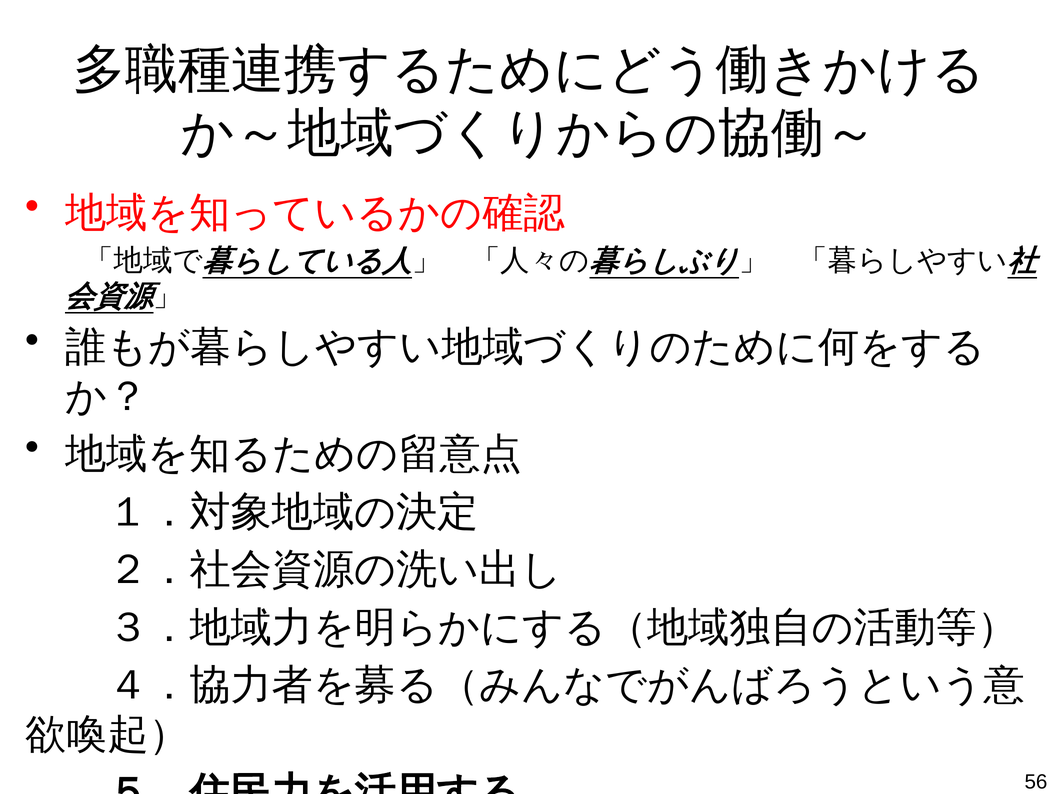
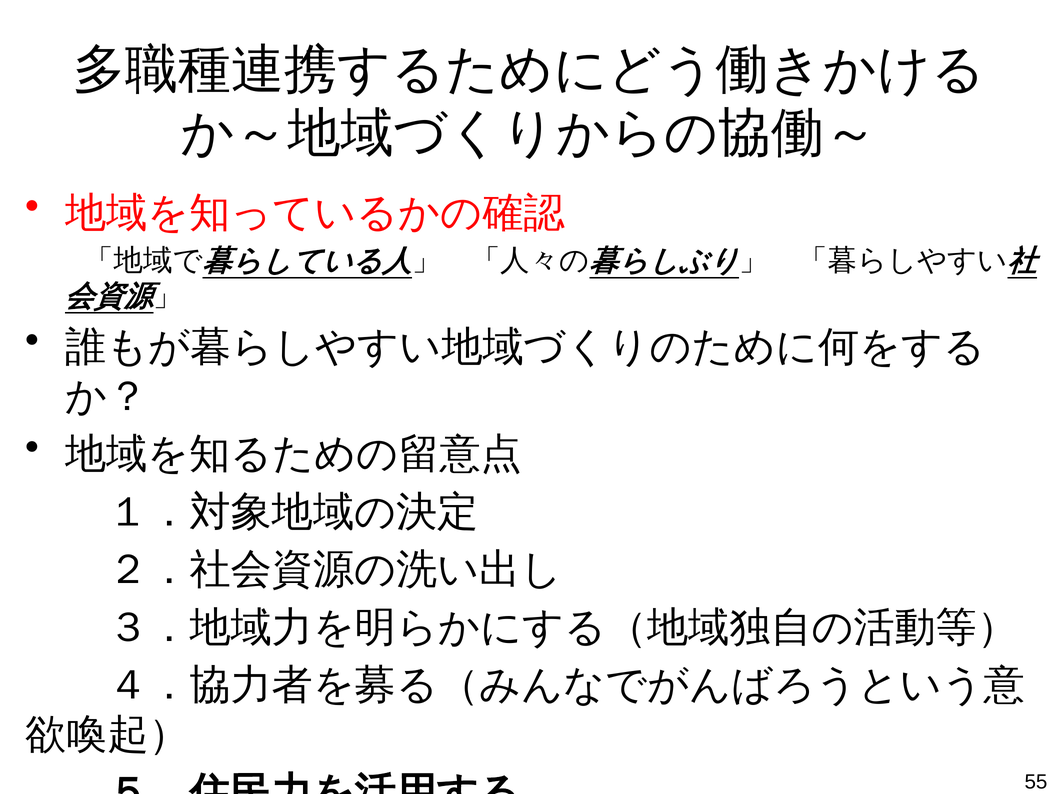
56: 56 -> 55
